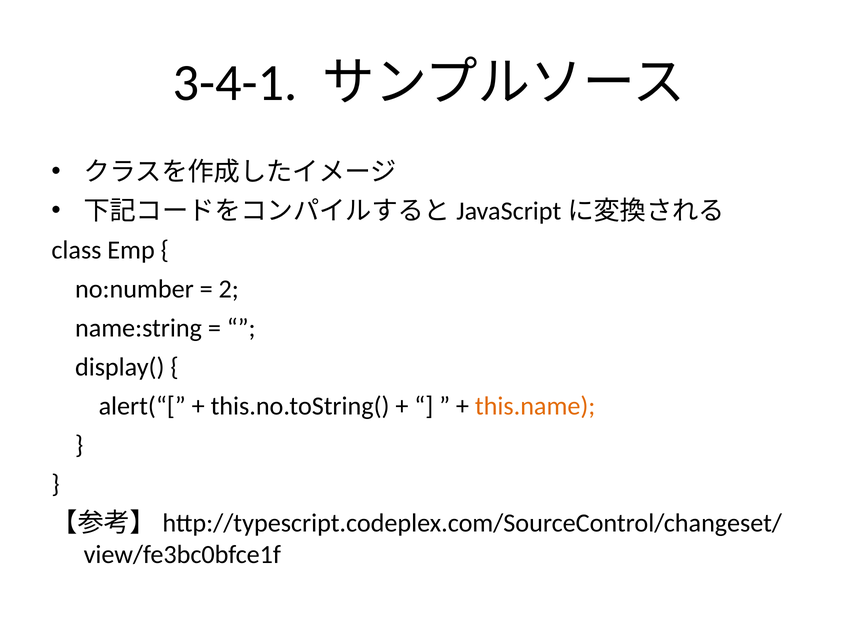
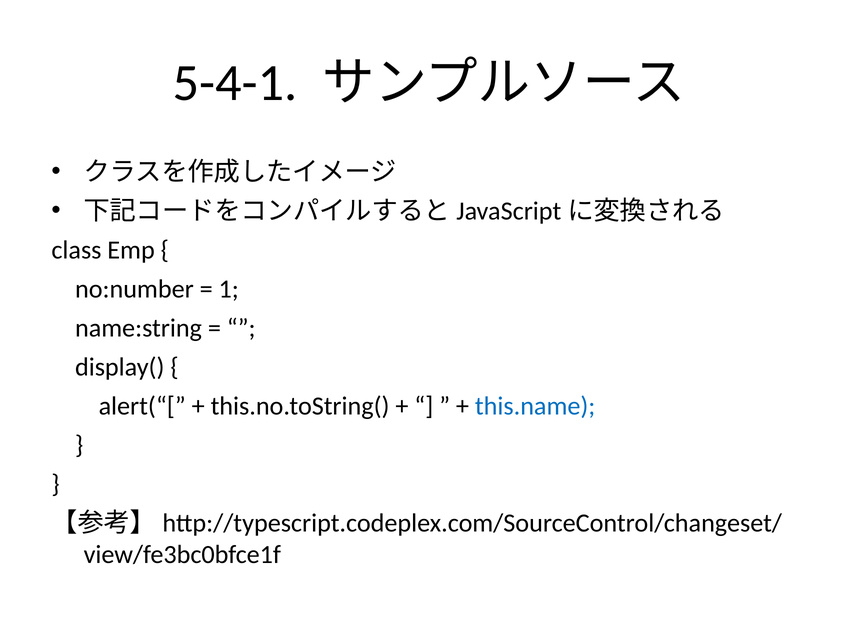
3-4-1: 3-4-1 -> 5-4-1
2: 2 -> 1
this.name colour: orange -> blue
